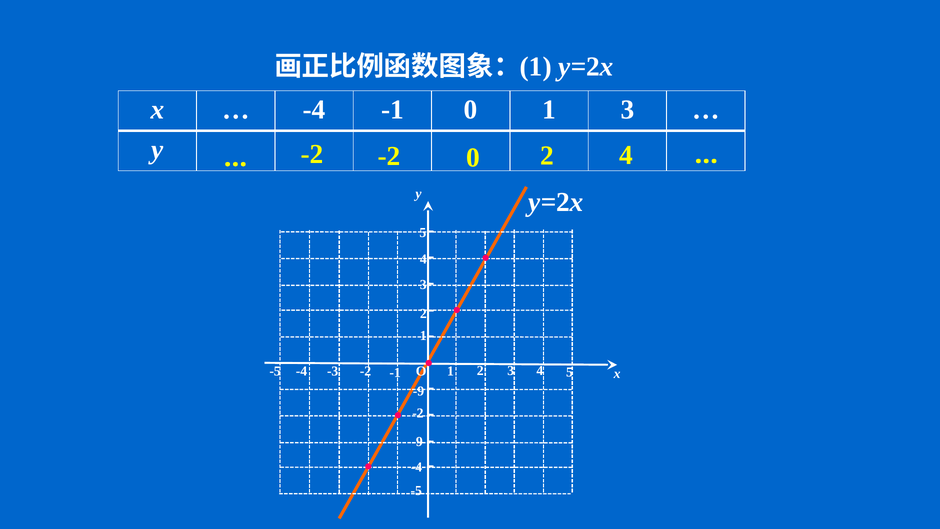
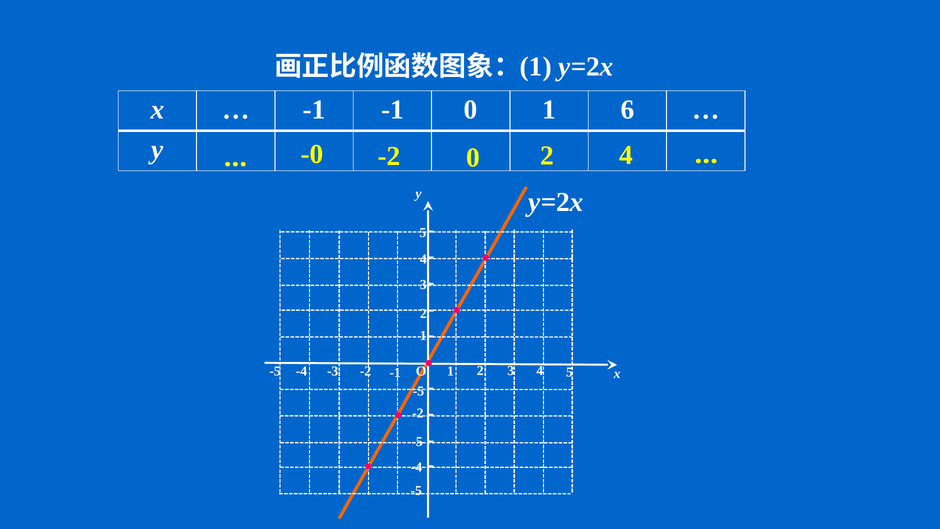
-4 at (314, 110): -4 -> -1
1 3: 3 -> 6
-2 at (312, 154): -2 -> -0
-9 at (419, 391): -9 -> -5
-9 at (417, 442): -9 -> -5
